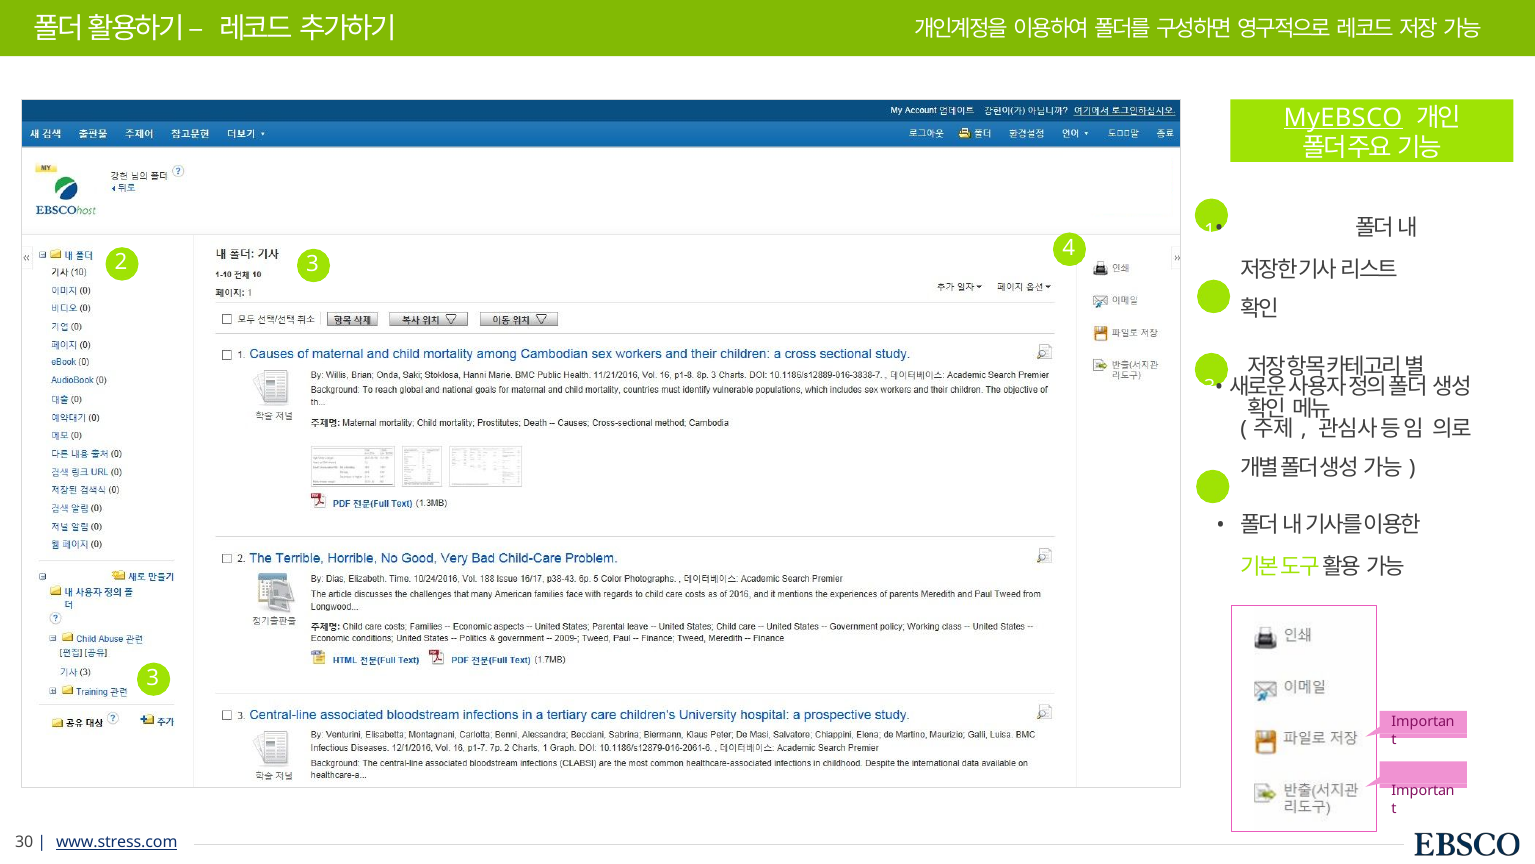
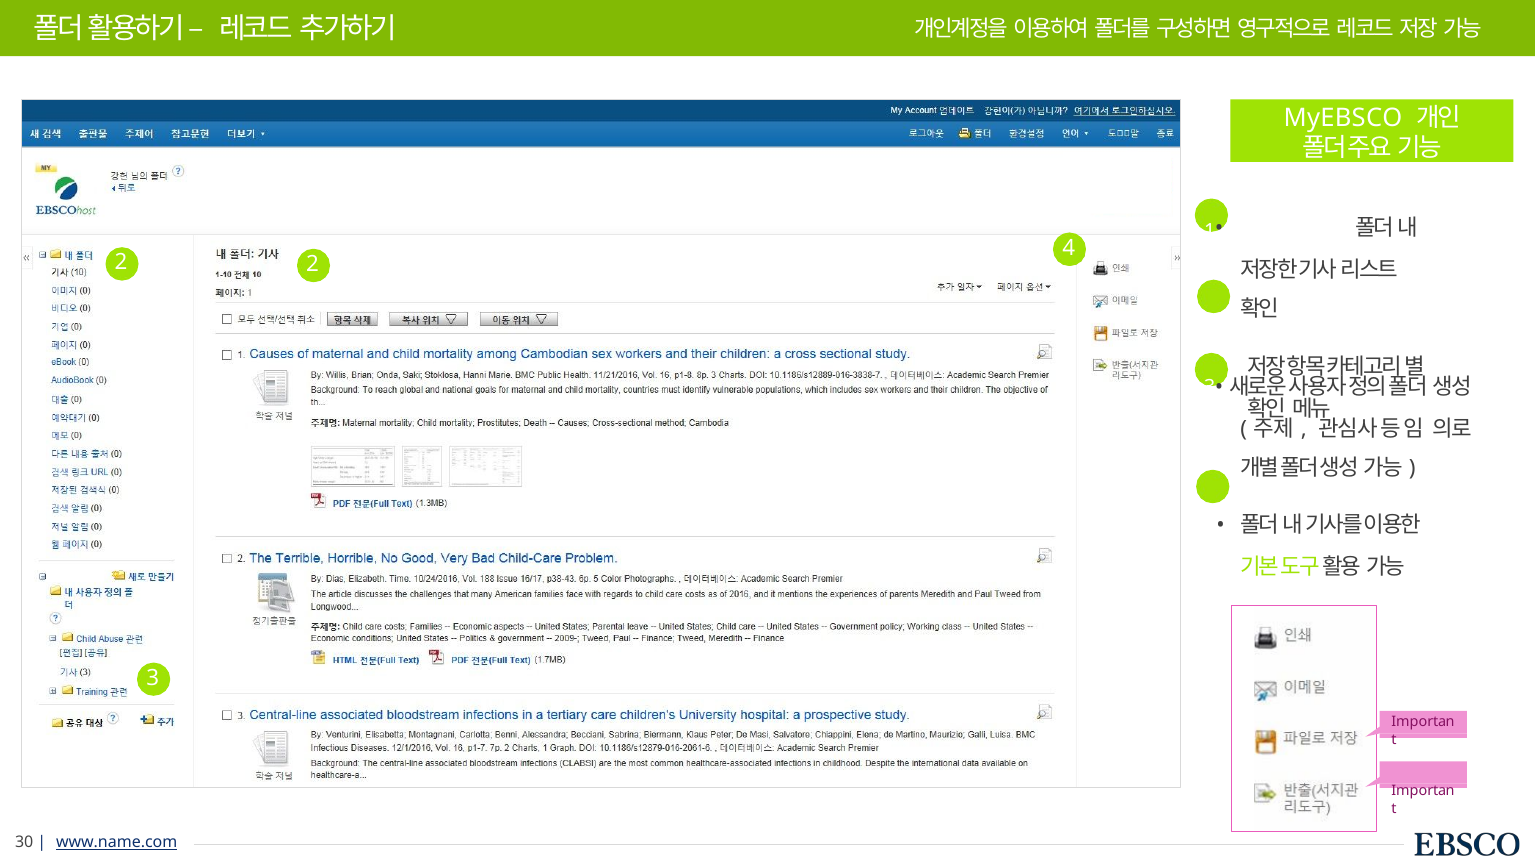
MyEBSCO underline: present -> none
2 3: 3 -> 2
www.stress.com: www.stress.com -> www.name.com
